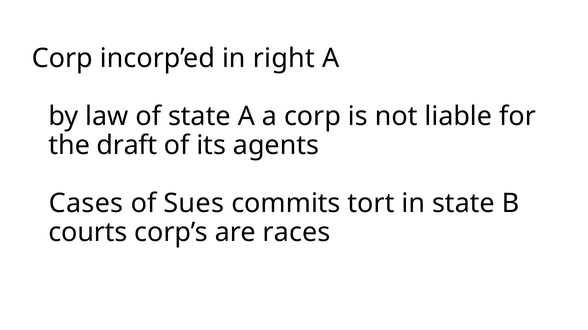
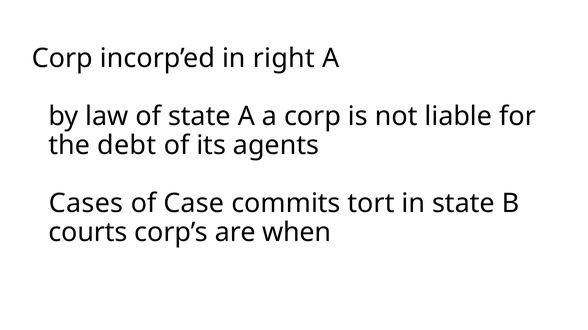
draft: draft -> debt
Sues: Sues -> Case
races: races -> when
